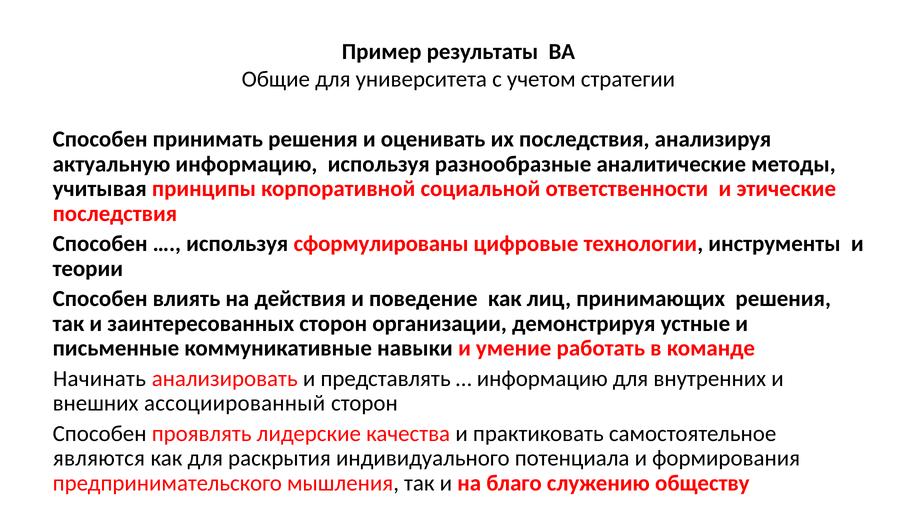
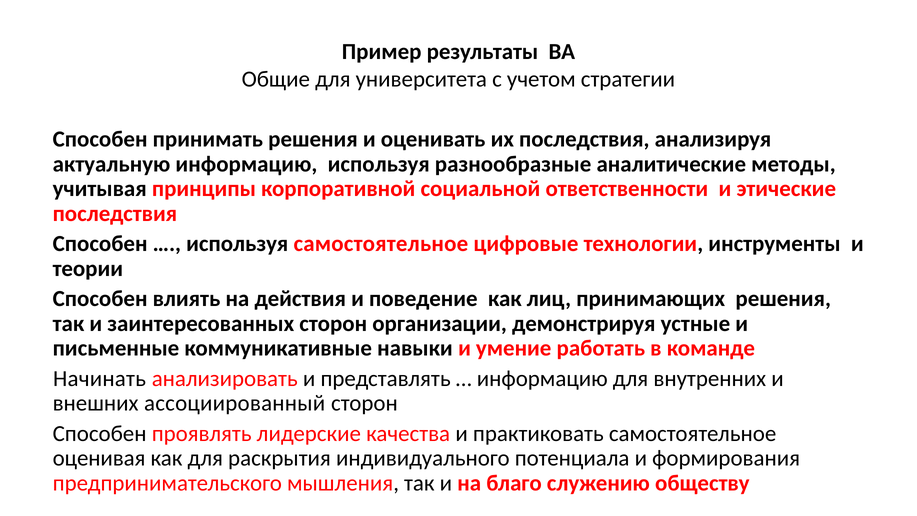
используя сформулированы: сформулированы -> самостоятельное
являются: являются -> оценивая
